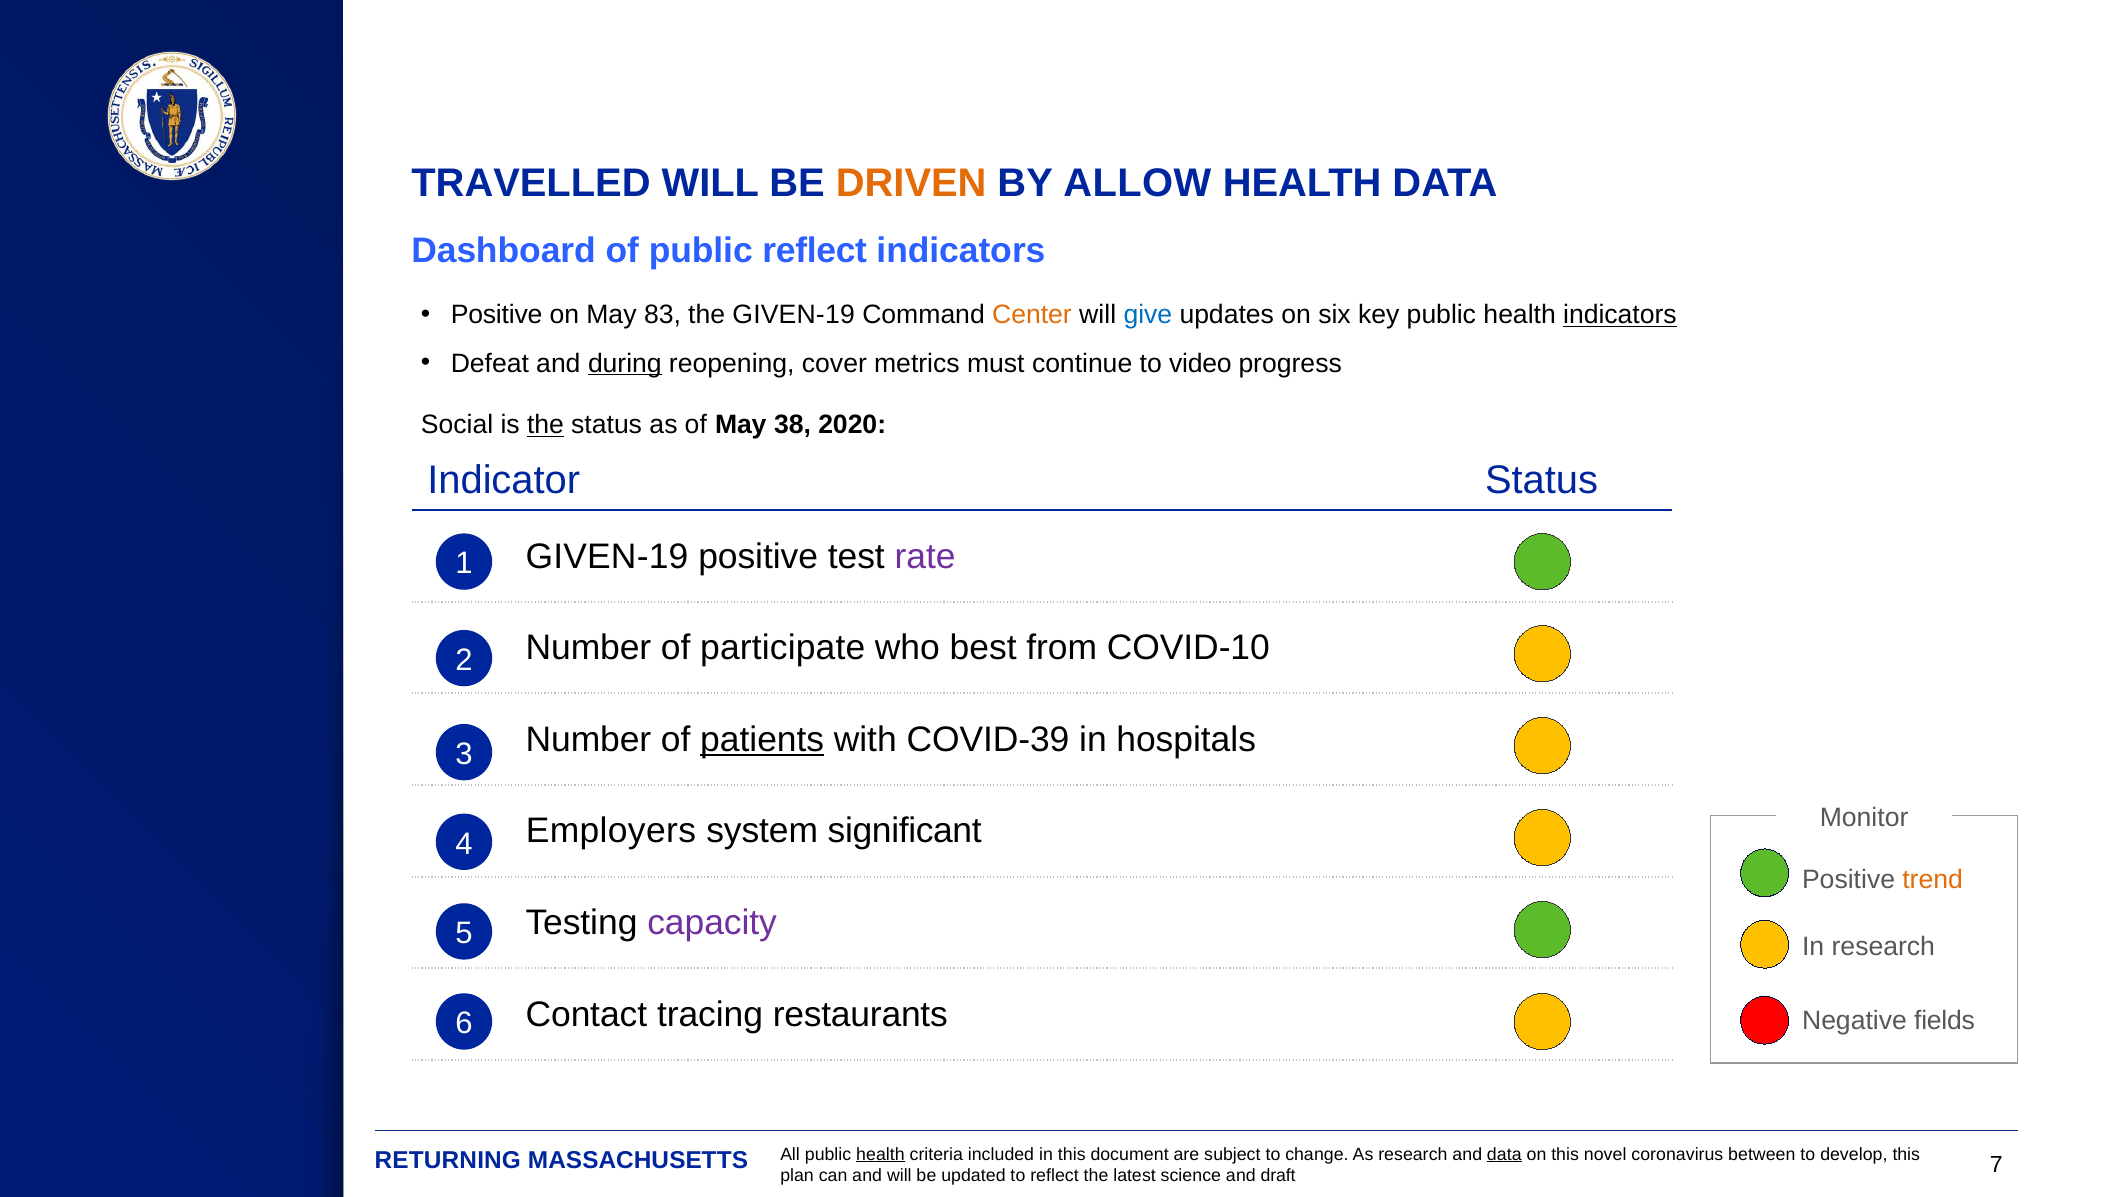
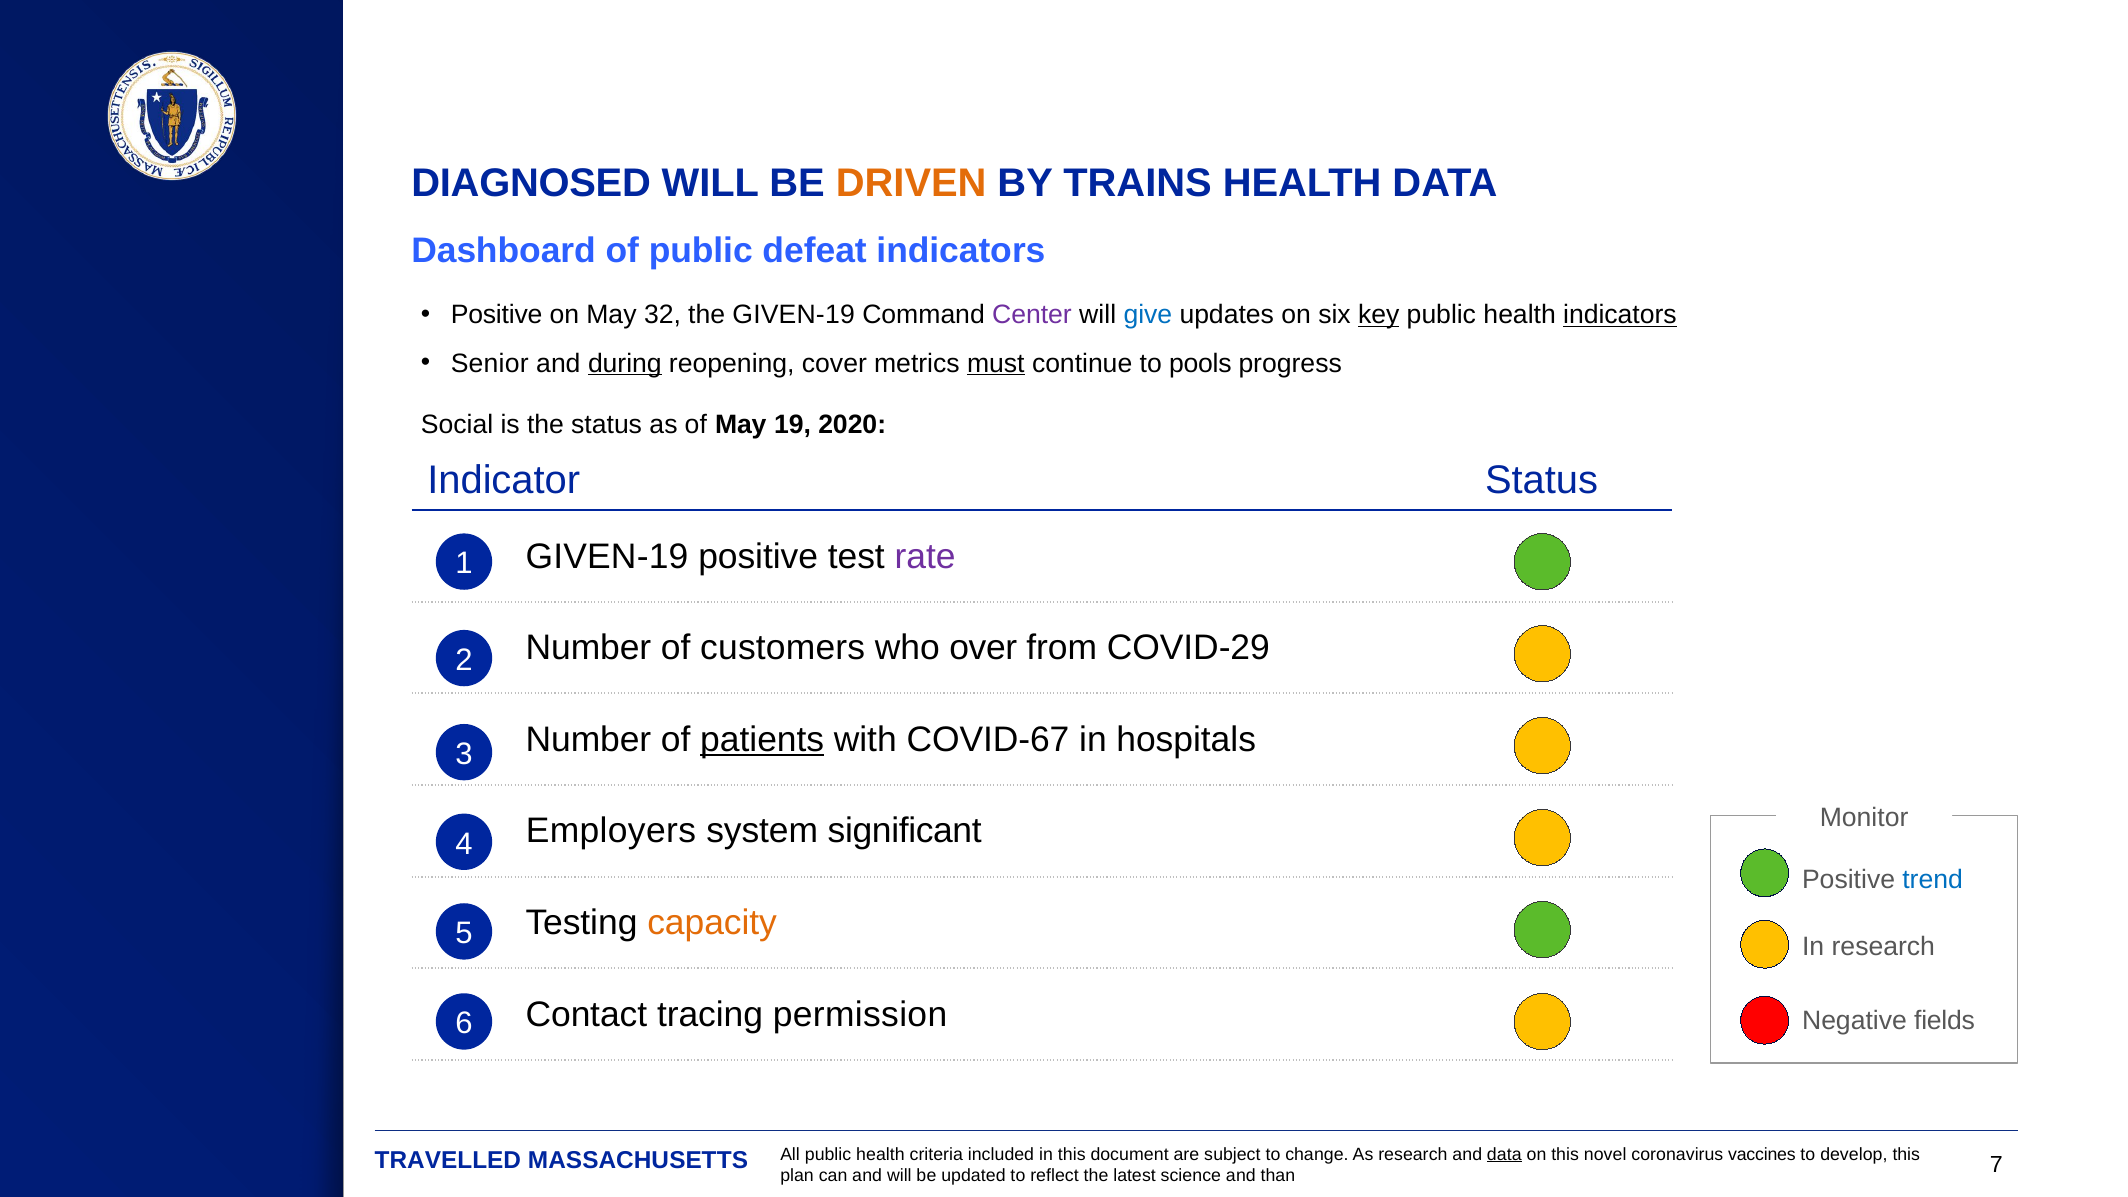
TRAVELLED: TRAVELLED -> DIAGNOSED
ALLOW: ALLOW -> TRAINS
public reflect: reflect -> defeat
83: 83 -> 32
Center colour: orange -> purple
key underline: none -> present
Defeat: Defeat -> Senior
must underline: none -> present
video: video -> pools
the at (545, 425) underline: present -> none
38: 38 -> 19
participate: participate -> customers
best: best -> over
COVID-10: COVID-10 -> COVID-29
COVID-39: COVID-39 -> COVID-67
trend colour: orange -> blue
capacity colour: purple -> orange
restaurants: restaurants -> permission
health at (880, 1154) underline: present -> none
between: between -> vaccines
RETURNING: RETURNING -> TRAVELLED
draft: draft -> than
